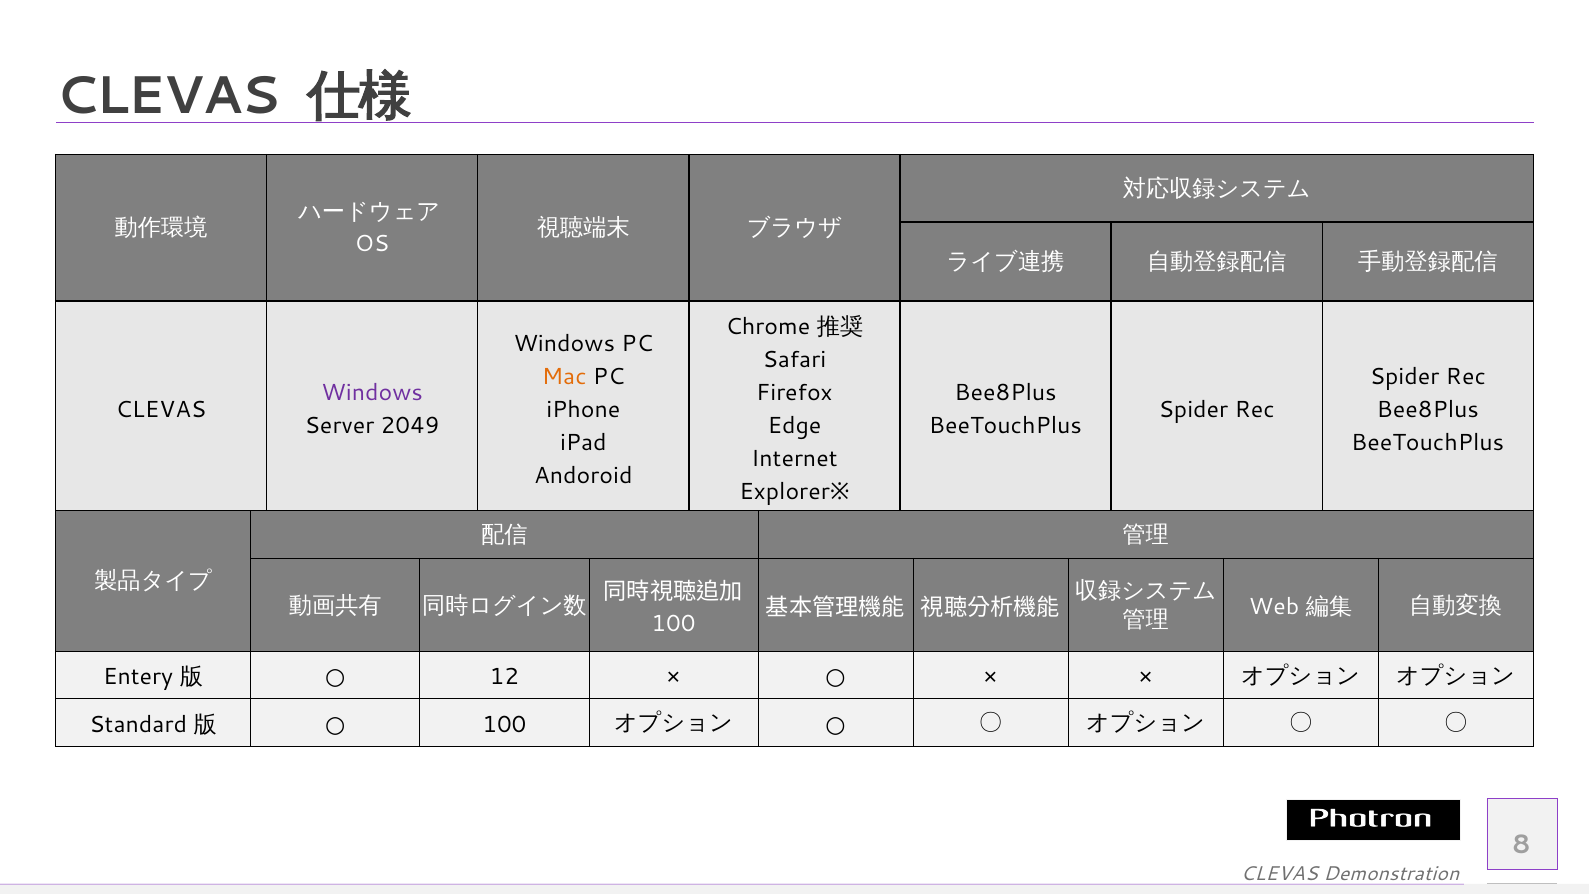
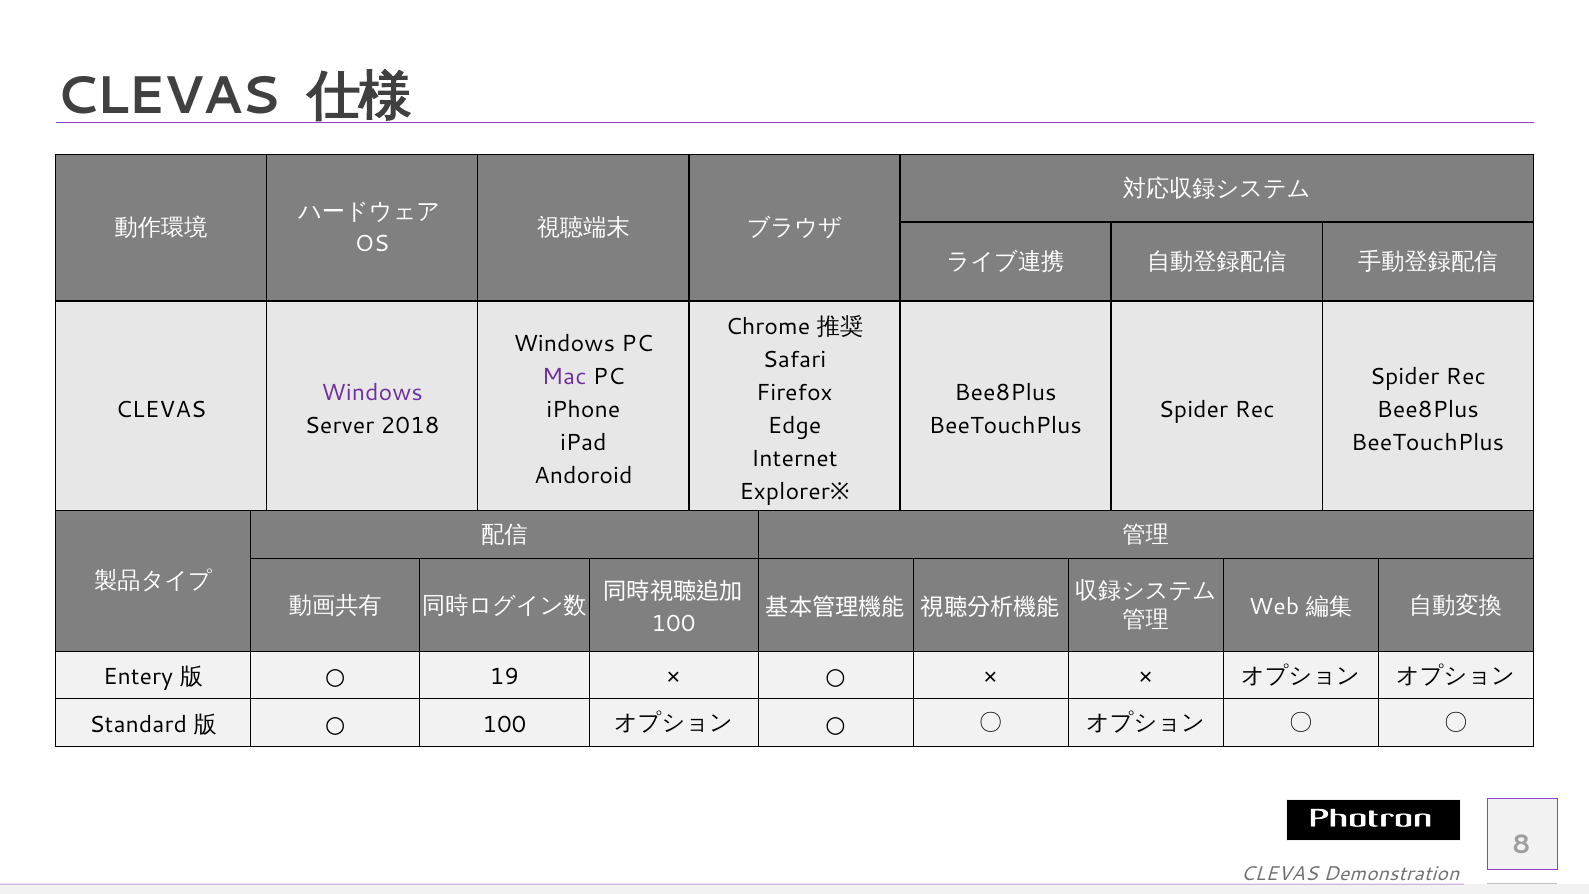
Mac colour: orange -> purple
2049: 2049 -> 2018
12: 12 -> 19
